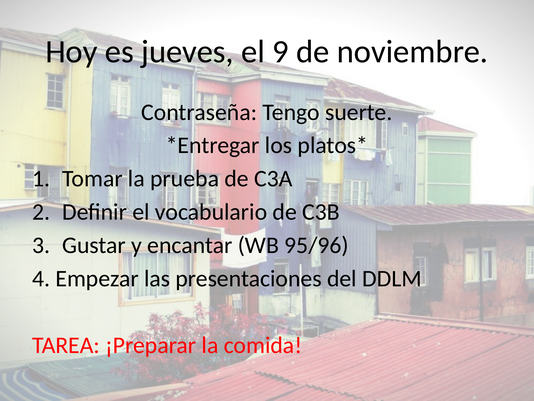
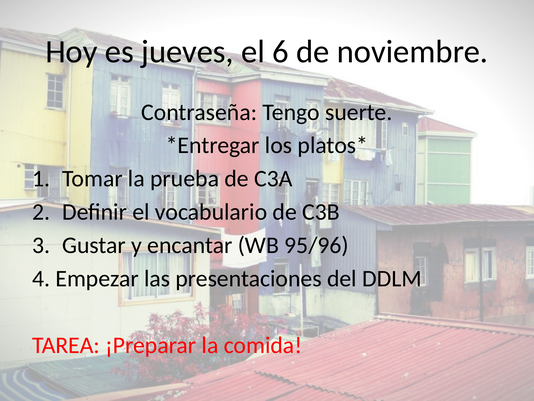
9: 9 -> 6
